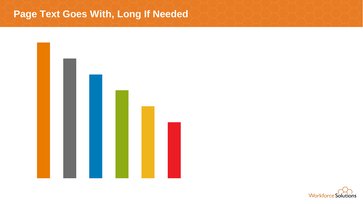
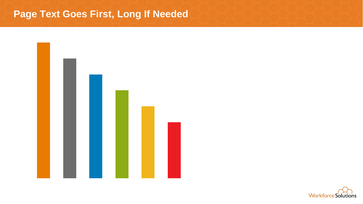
With: With -> First
